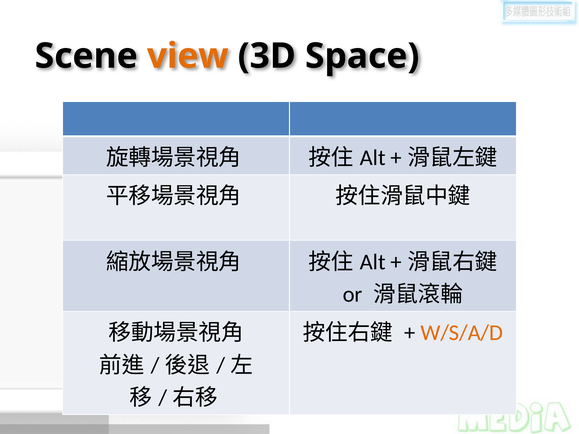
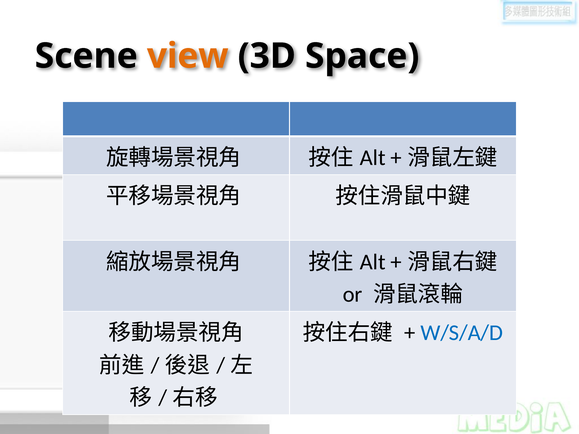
W/S/A/D colour: orange -> blue
